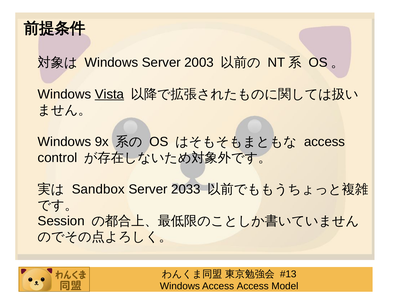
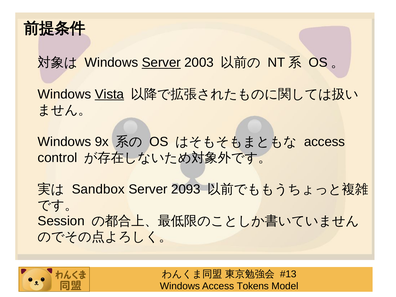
Server at (161, 63) underline: none -> present
2033: 2033 -> 2093
Access Access: Access -> Tokens
